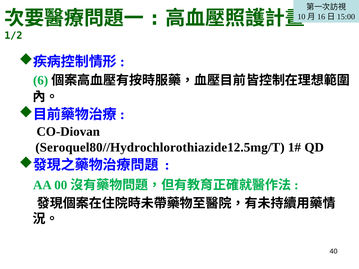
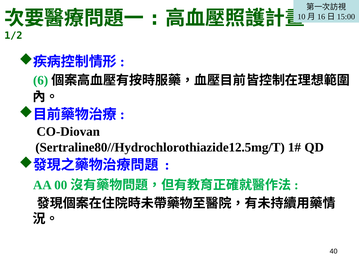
Seroquel80//Hydrochlorothiazide12.5mg/T: Seroquel80//Hydrochlorothiazide12.5mg/T -> Sertraline80//Hydrochlorothiazide12.5mg/T
